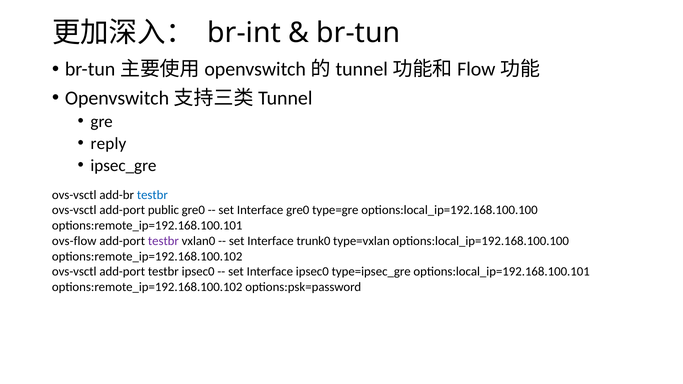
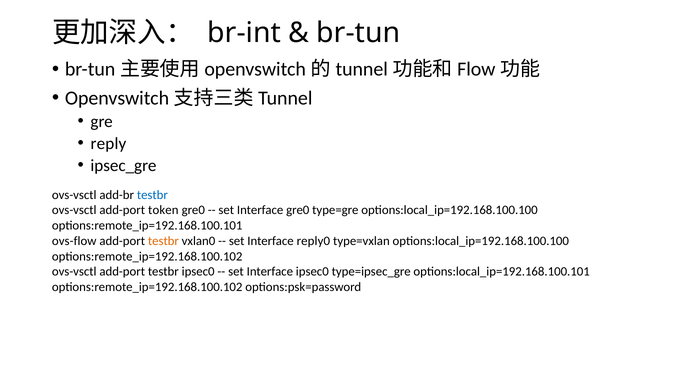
public: public -> token
testbr at (163, 241) colour: purple -> orange
trunk0: trunk0 -> reply0
